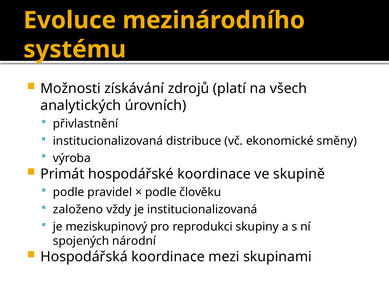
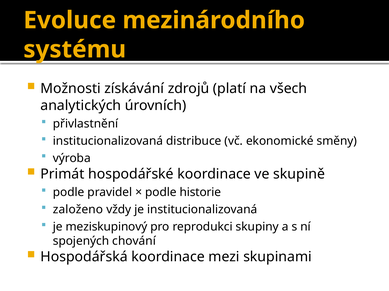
člověku: člověku -> historie
národní: národní -> chování
